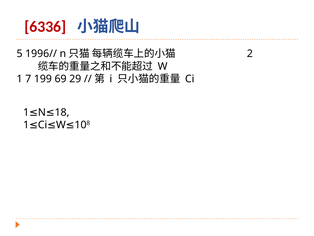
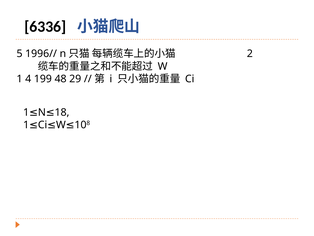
6336 colour: red -> black
7: 7 -> 4
69: 69 -> 48
